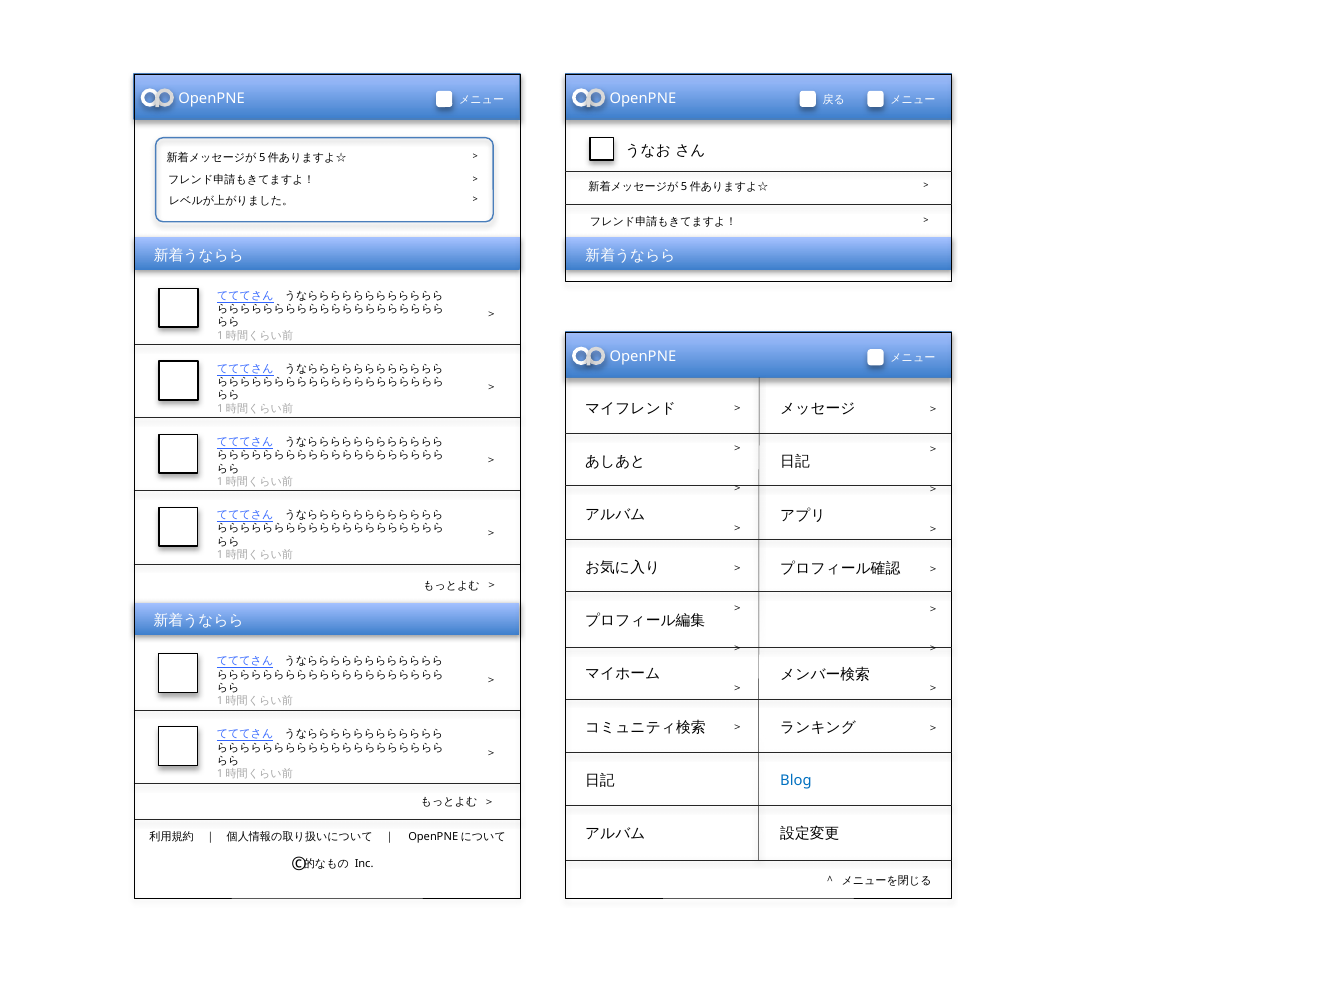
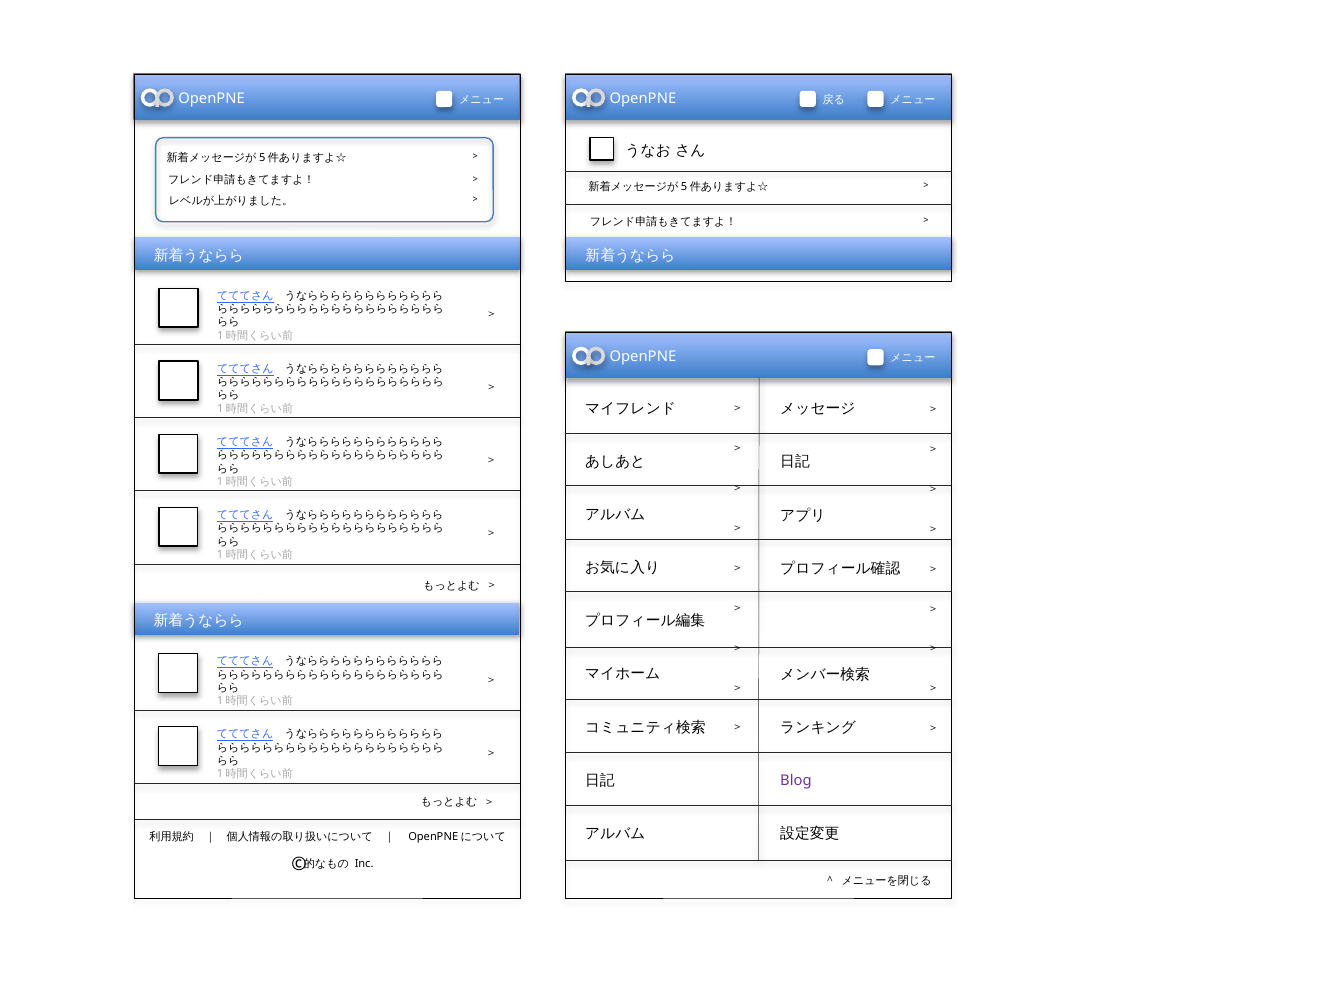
Blog colour: blue -> purple
